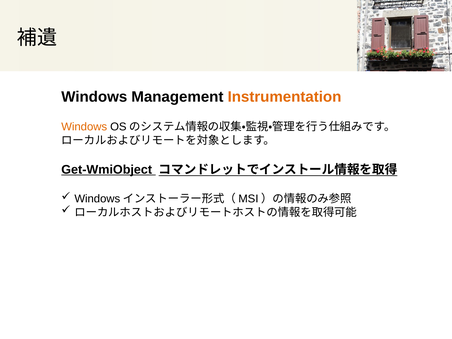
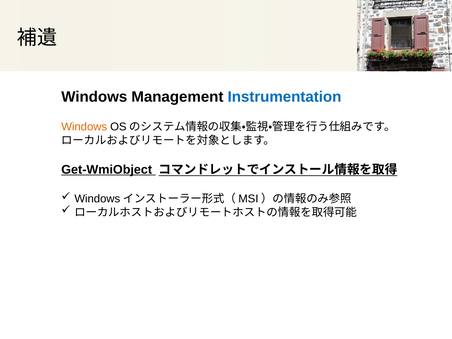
Instrumentation colour: orange -> blue
